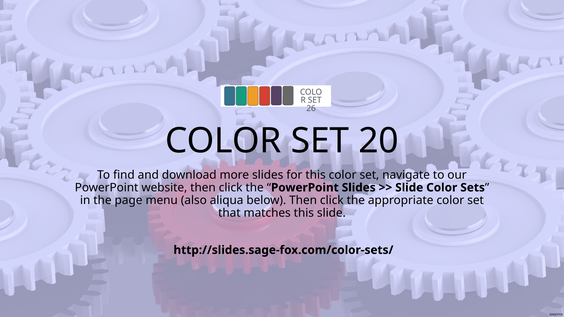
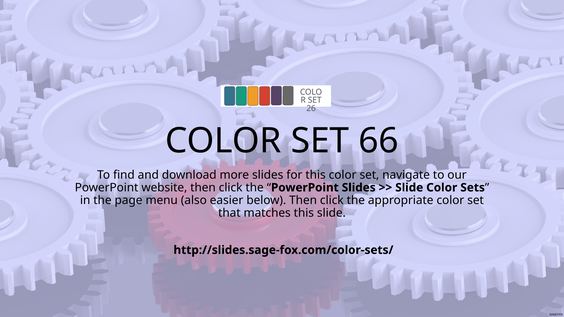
20: 20 -> 66
aliqua: aliqua -> easier
